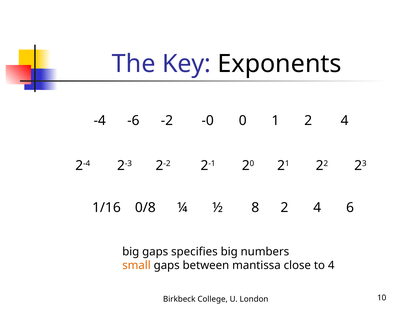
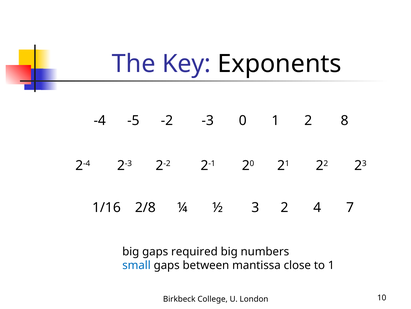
-6: -6 -> -5
-0: -0 -> -3
1 2 4: 4 -> 8
0/8: 0/8 -> 2/8
8: 8 -> 3
6: 6 -> 7
specifies: specifies -> required
small colour: orange -> blue
to 4: 4 -> 1
